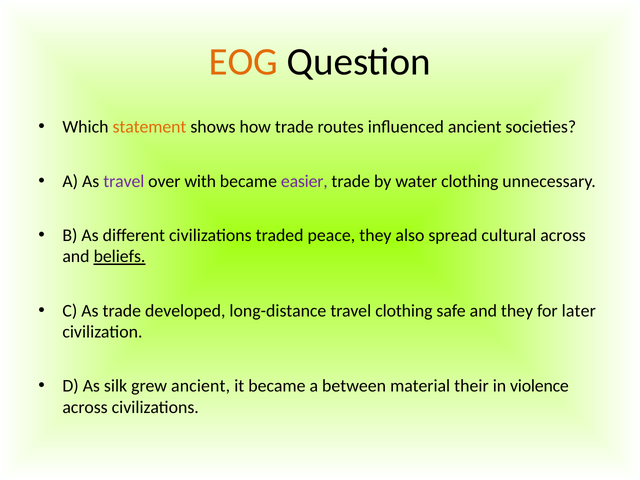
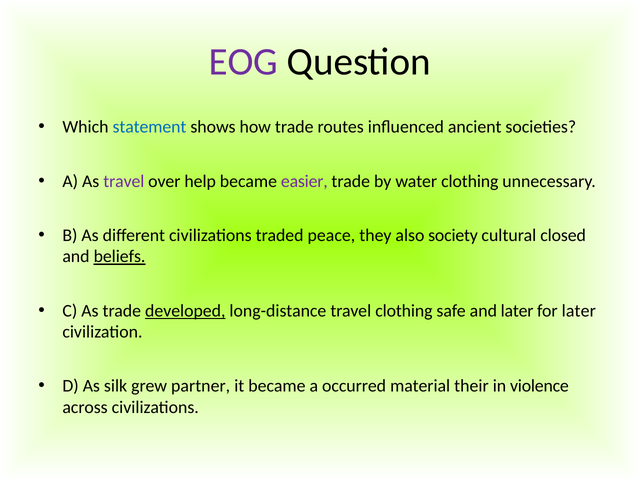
EOG colour: orange -> purple
statement colour: orange -> blue
with: with -> help
spread: spread -> society
cultural across: across -> closed
developed underline: none -> present
and they: they -> later
grew ancient: ancient -> partner
between: between -> occurred
